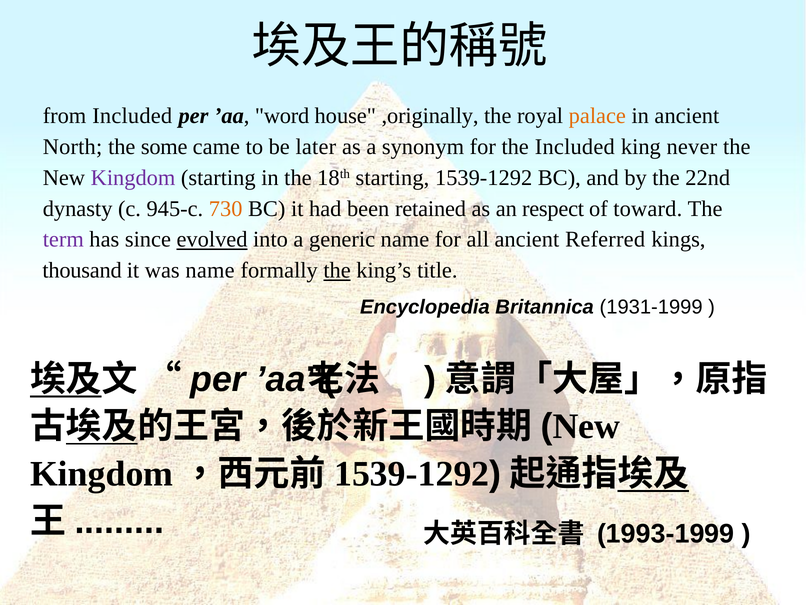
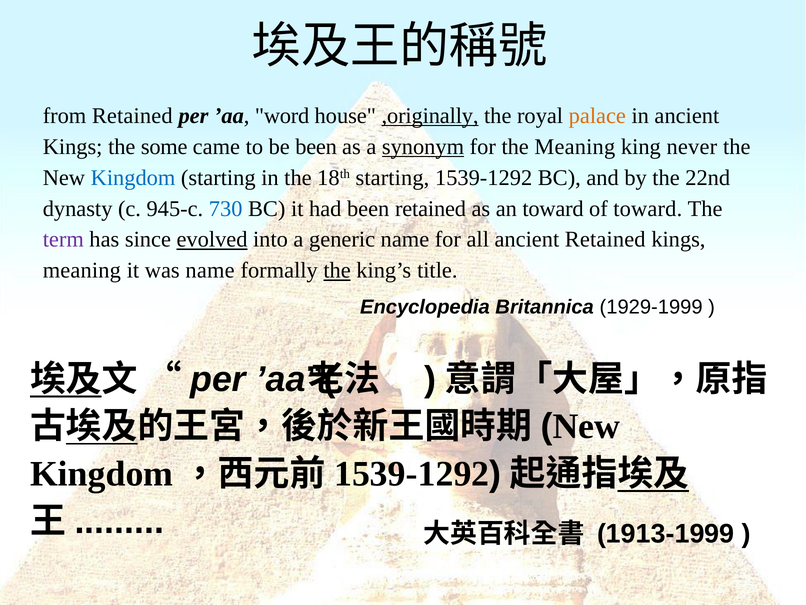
from Included: Included -> Retained
,originally underline: none -> present
North at (72, 147): North -> Kings
be later: later -> been
synonym underline: none -> present
the Included: Included -> Meaning
Kingdom at (133, 178) colour: purple -> blue
730 colour: orange -> blue
an respect: respect -> toward
ancient Referred: Referred -> Retained
thousand at (82, 270): thousand -> meaning
1931-1999: 1931-1999 -> 1929-1999
1993-1999: 1993-1999 -> 1913-1999
